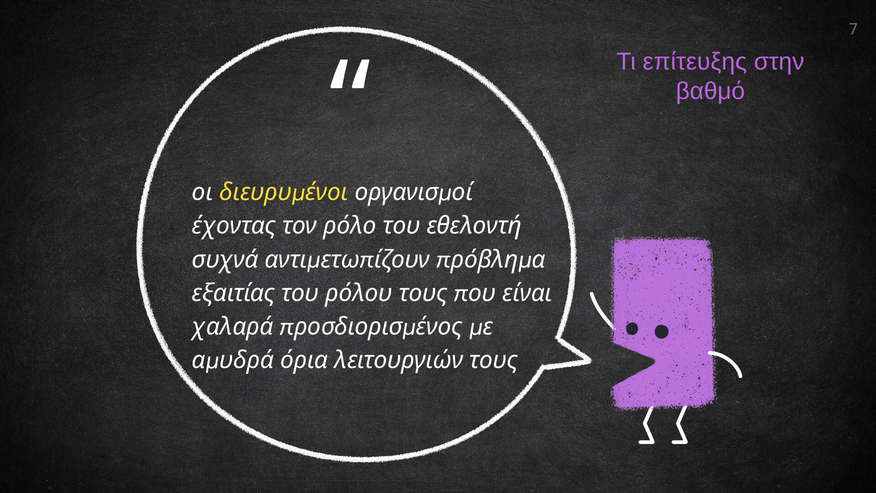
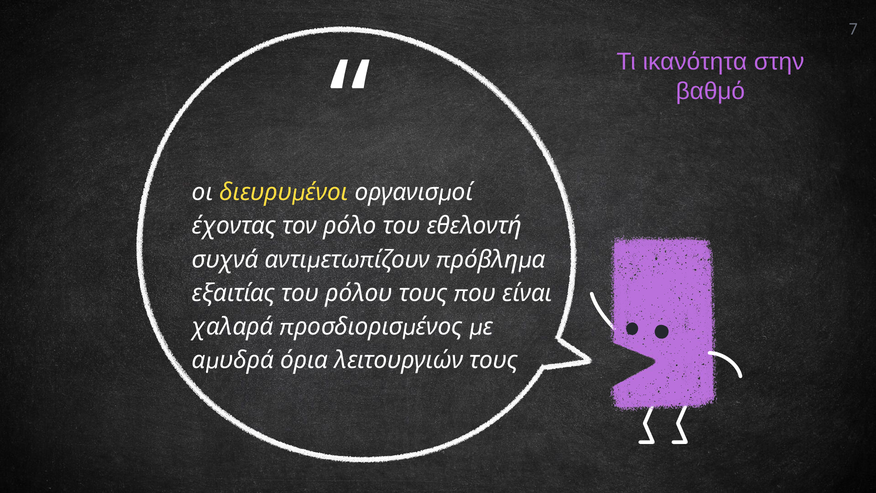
επίτευξης: επίτευξης -> ικανότητα
